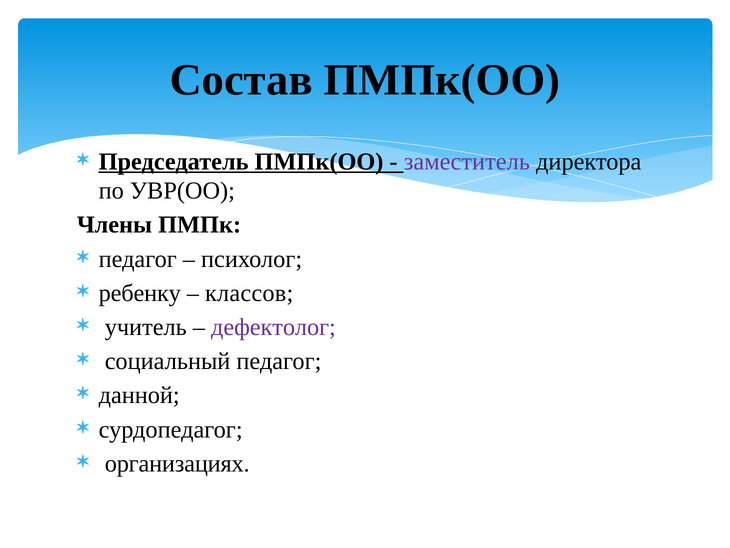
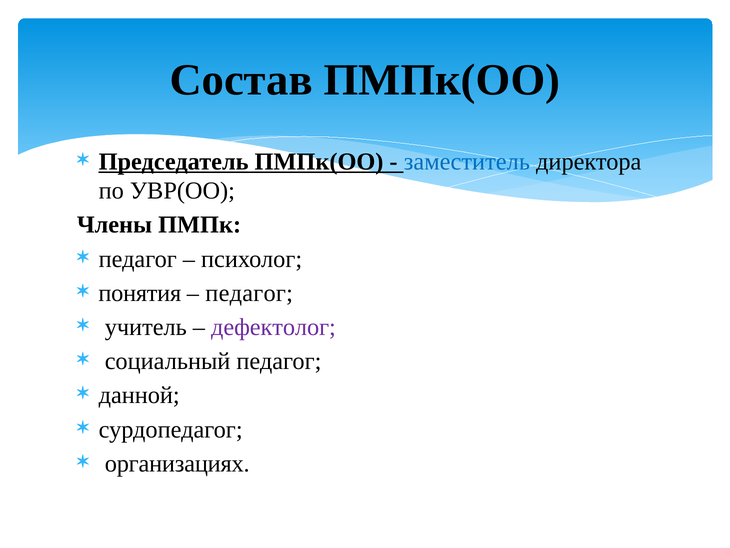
заместитель colour: purple -> blue
ребенку: ребенку -> понятия
классов at (249, 293): классов -> педагог
